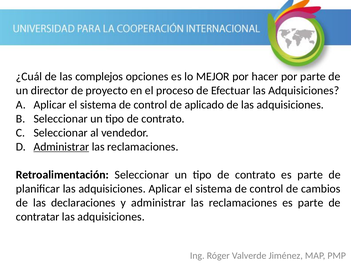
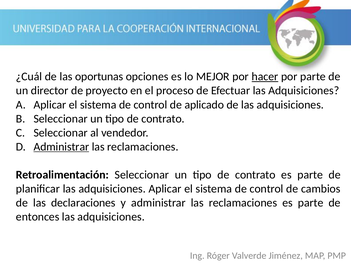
complejos: complejos -> oportunas
hacer underline: none -> present
contratar: contratar -> entonces
